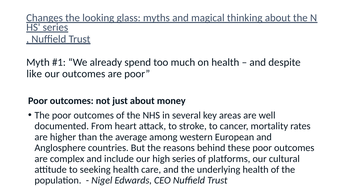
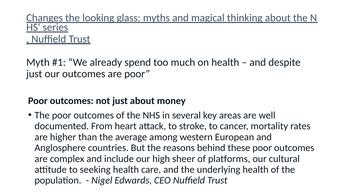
like at (34, 74): like -> just
high series: series -> sheer
